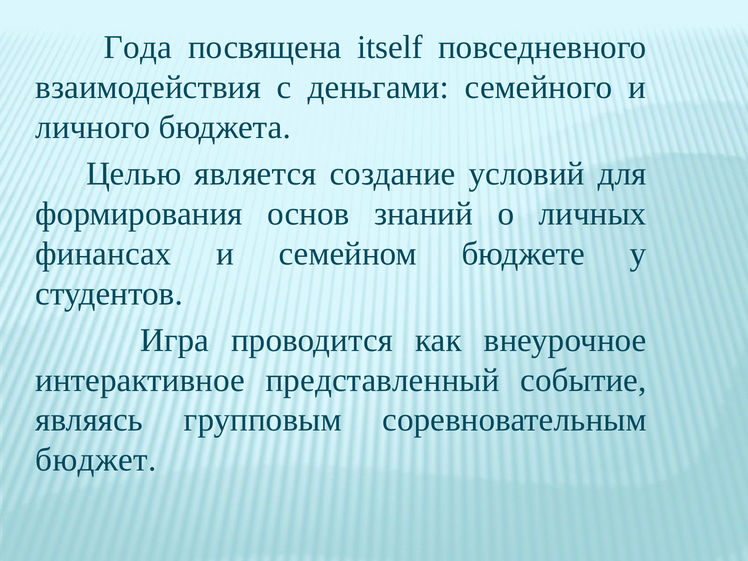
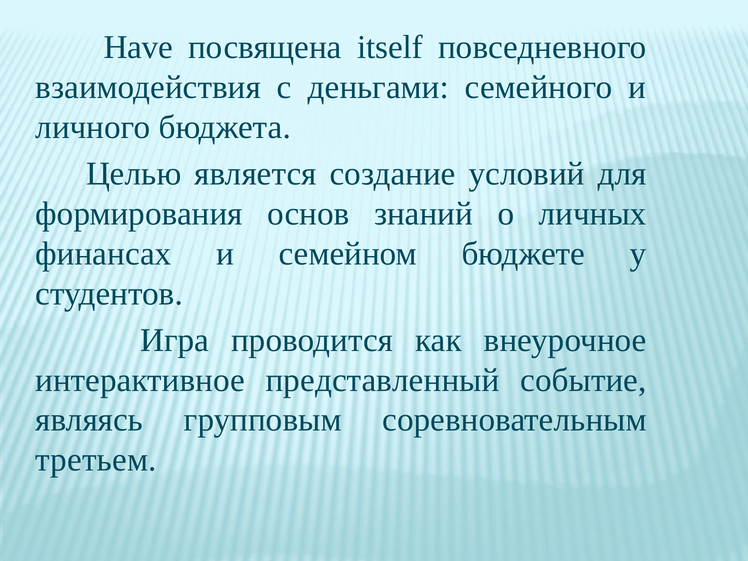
Года: Года -> Have
бюджет: бюджет -> третьем
